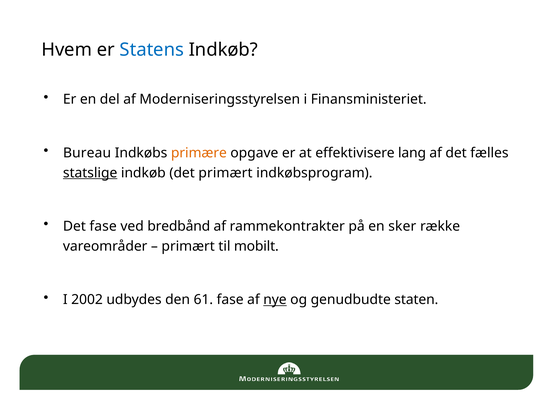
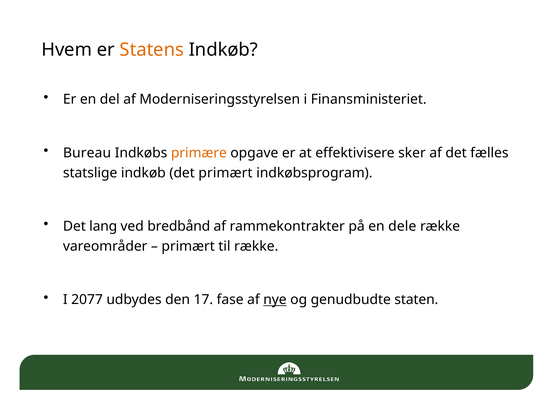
Statens colour: blue -> orange
lang: lang -> sker
statslige underline: present -> none
Det fase: fase -> lang
sker: sker -> dele
til mobilt: mobilt -> række
2002: 2002 -> 2077
61: 61 -> 17
